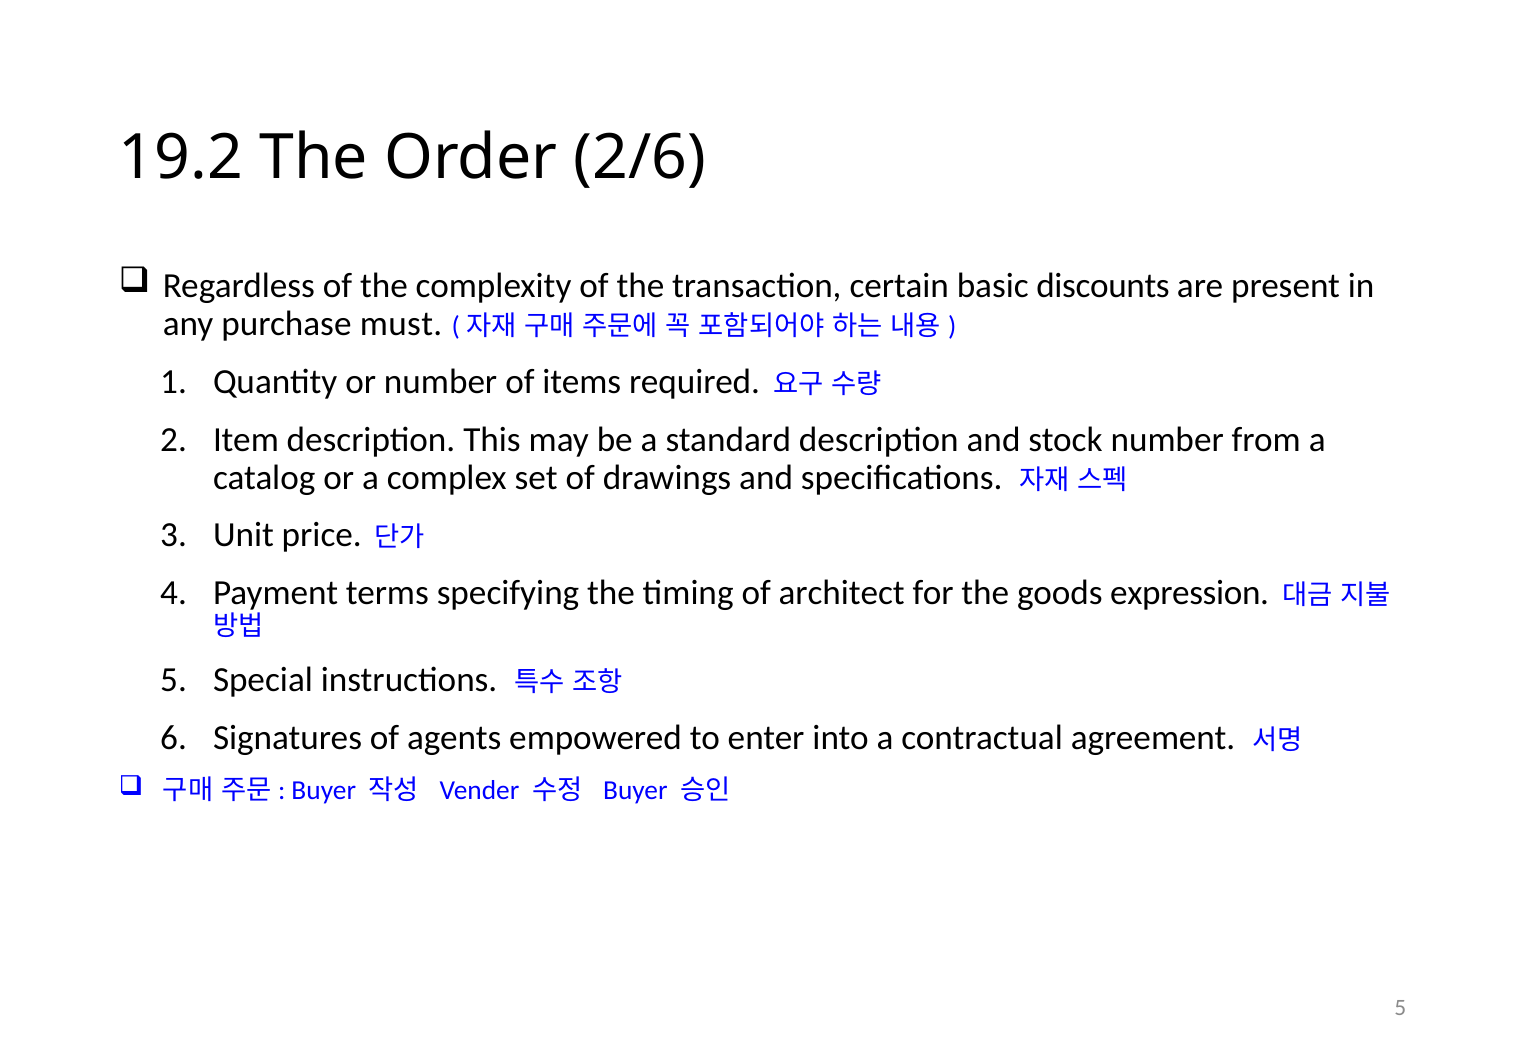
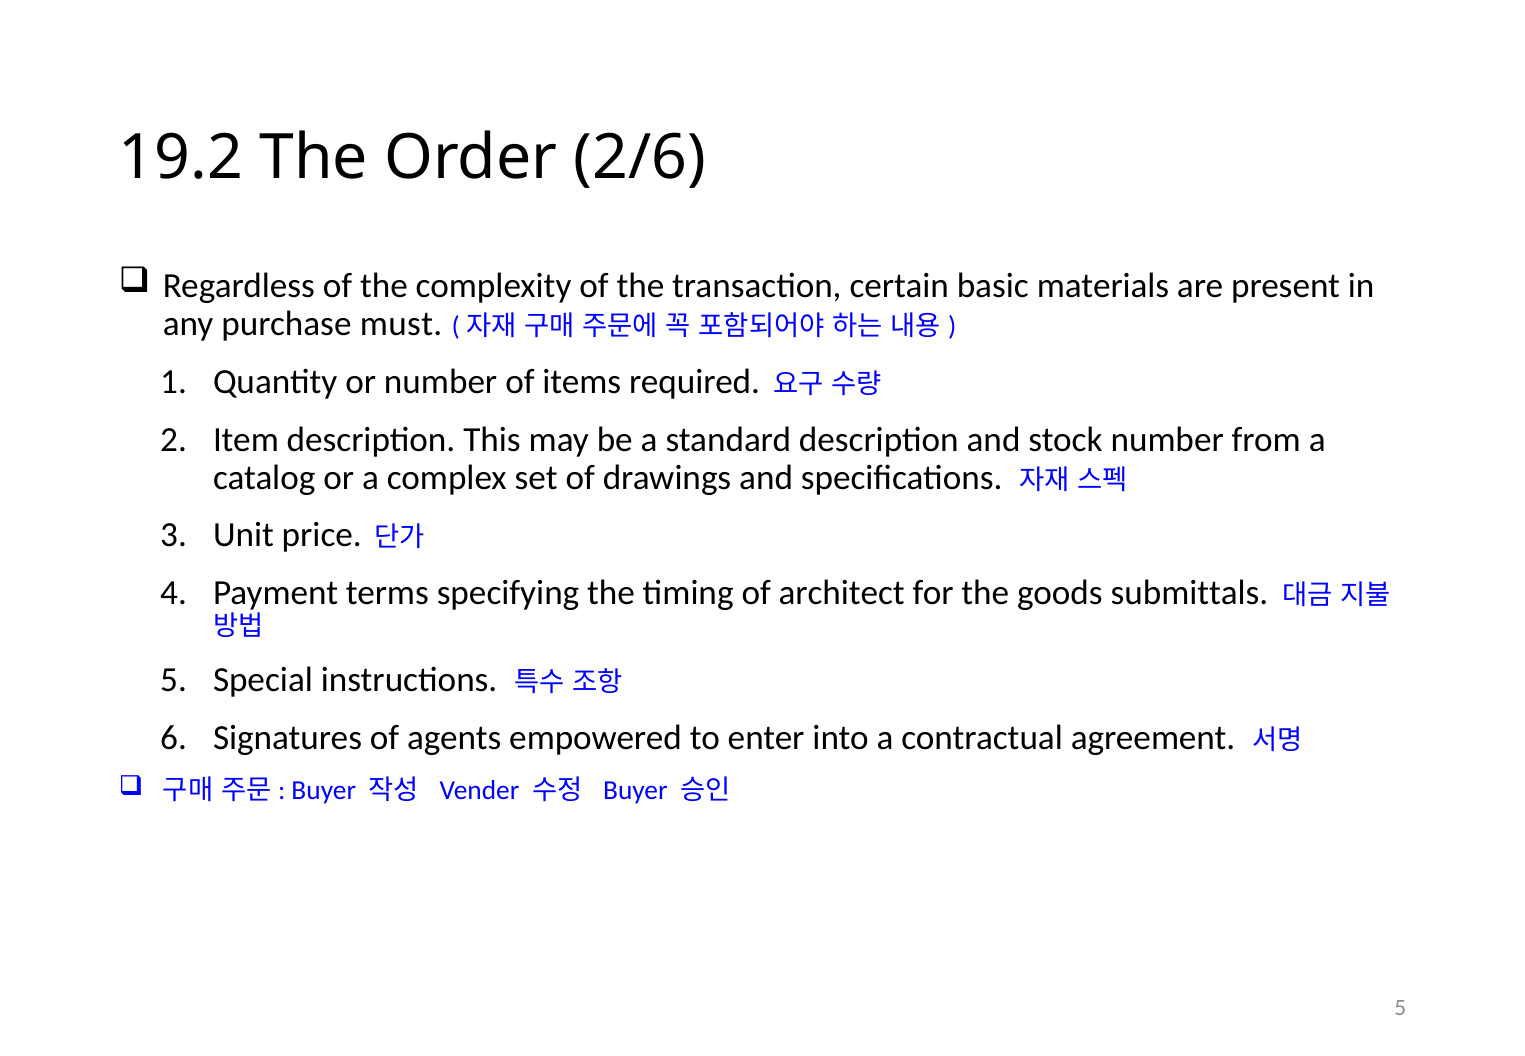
discounts: discounts -> materials
expression: expression -> submittals
